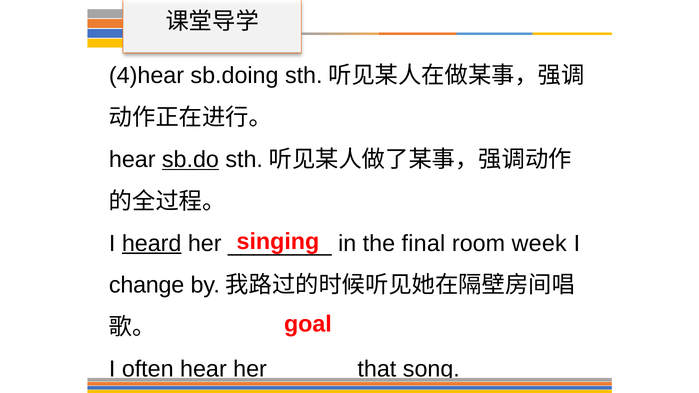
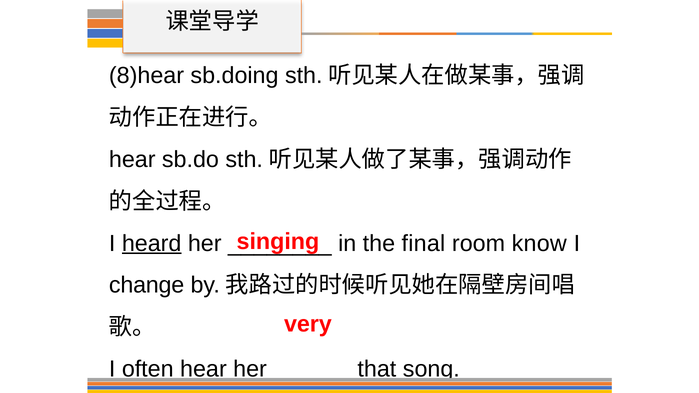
4)hear: 4)hear -> 8)hear
sb.do underline: present -> none
week: week -> know
goal: goal -> very
